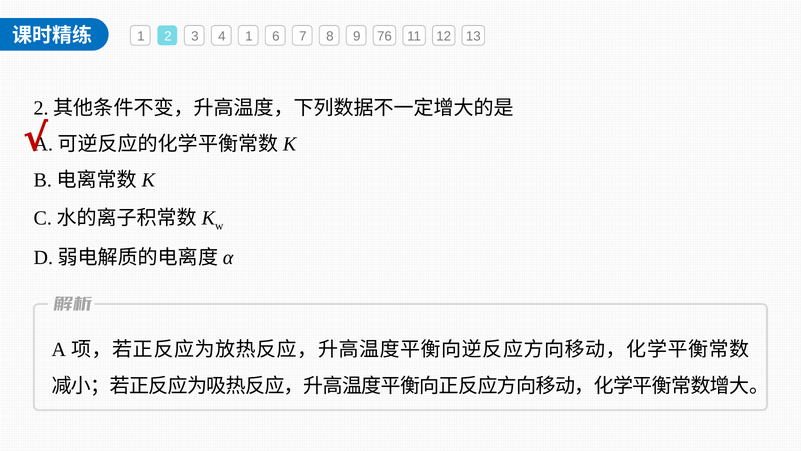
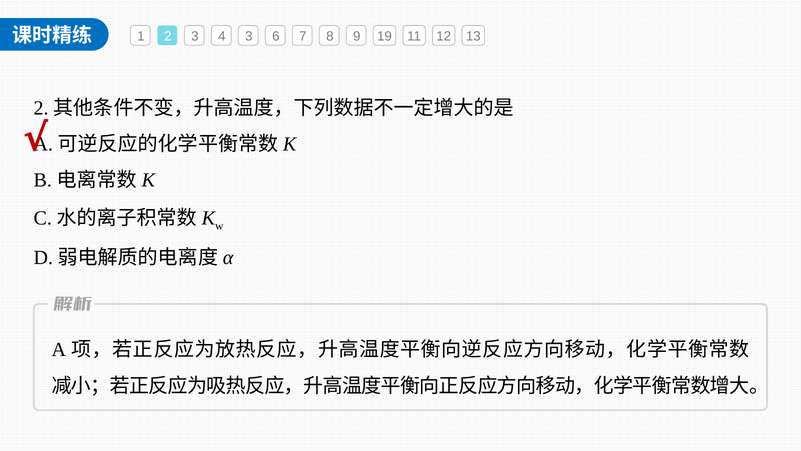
4 1: 1 -> 3
76: 76 -> 19
